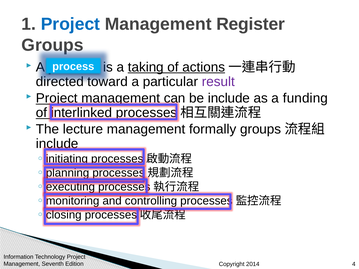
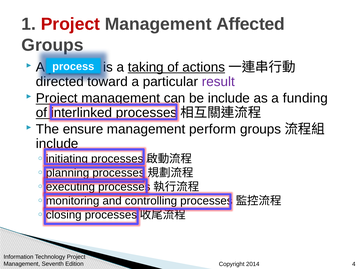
Project at (70, 24) colour: blue -> red
Register: Register -> Affected
lecture: lecture -> ensure
formally: formally -> perform
